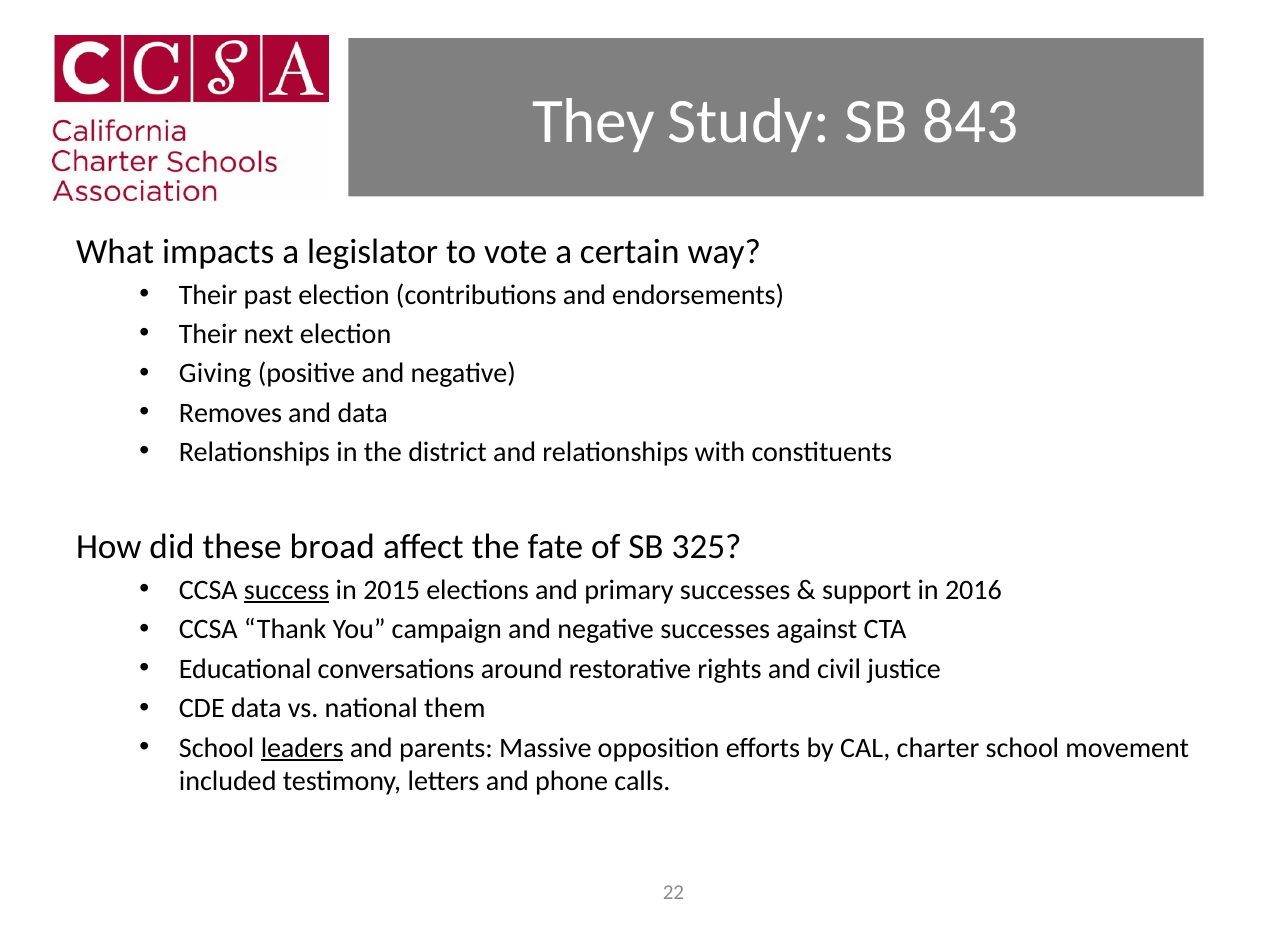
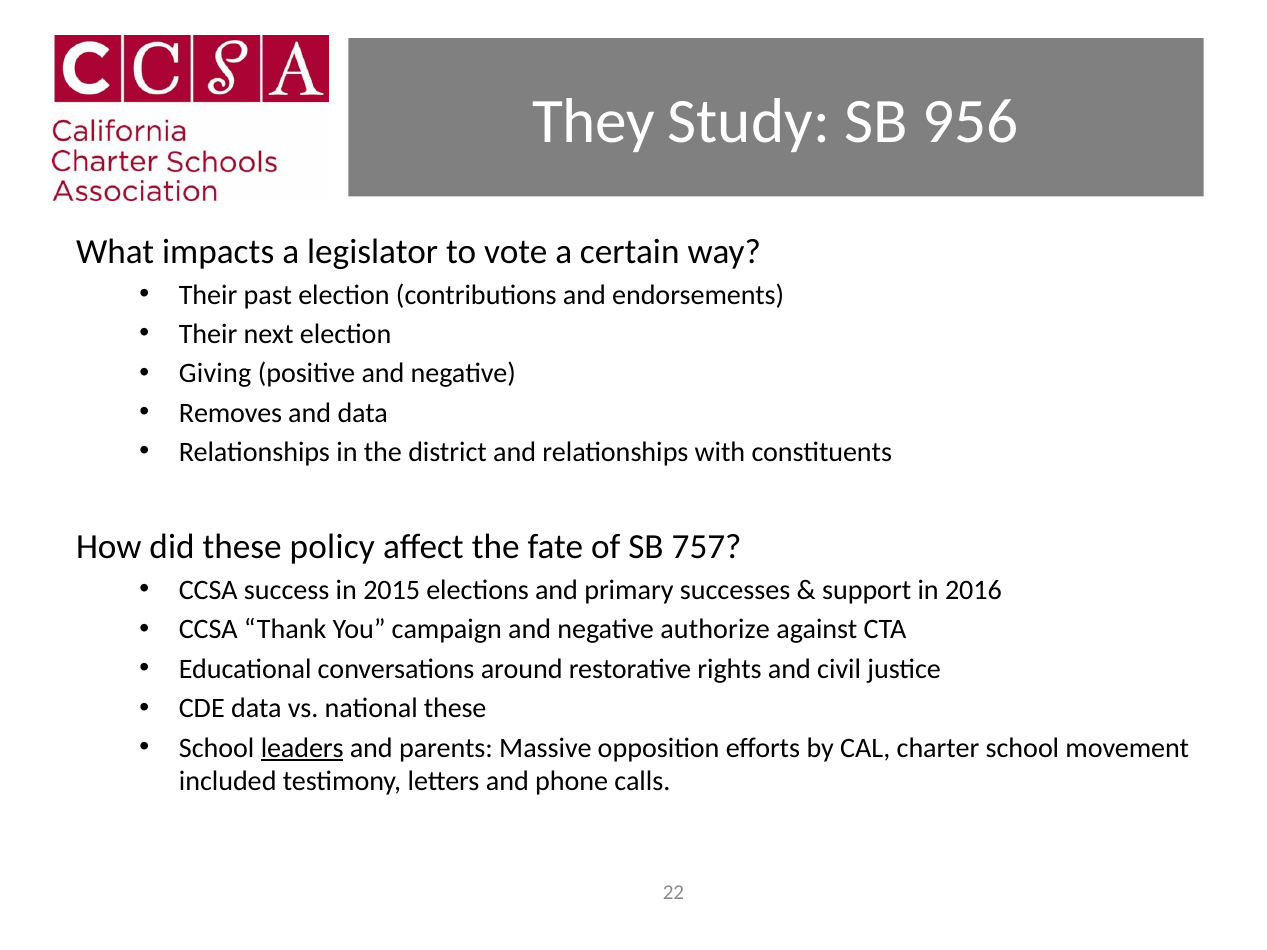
843: 843 -> 956
broad: broad -> policy
325: 325 -> 757
success underline: present -> none
negative successes: successes -> authorize
national them: them -> these
